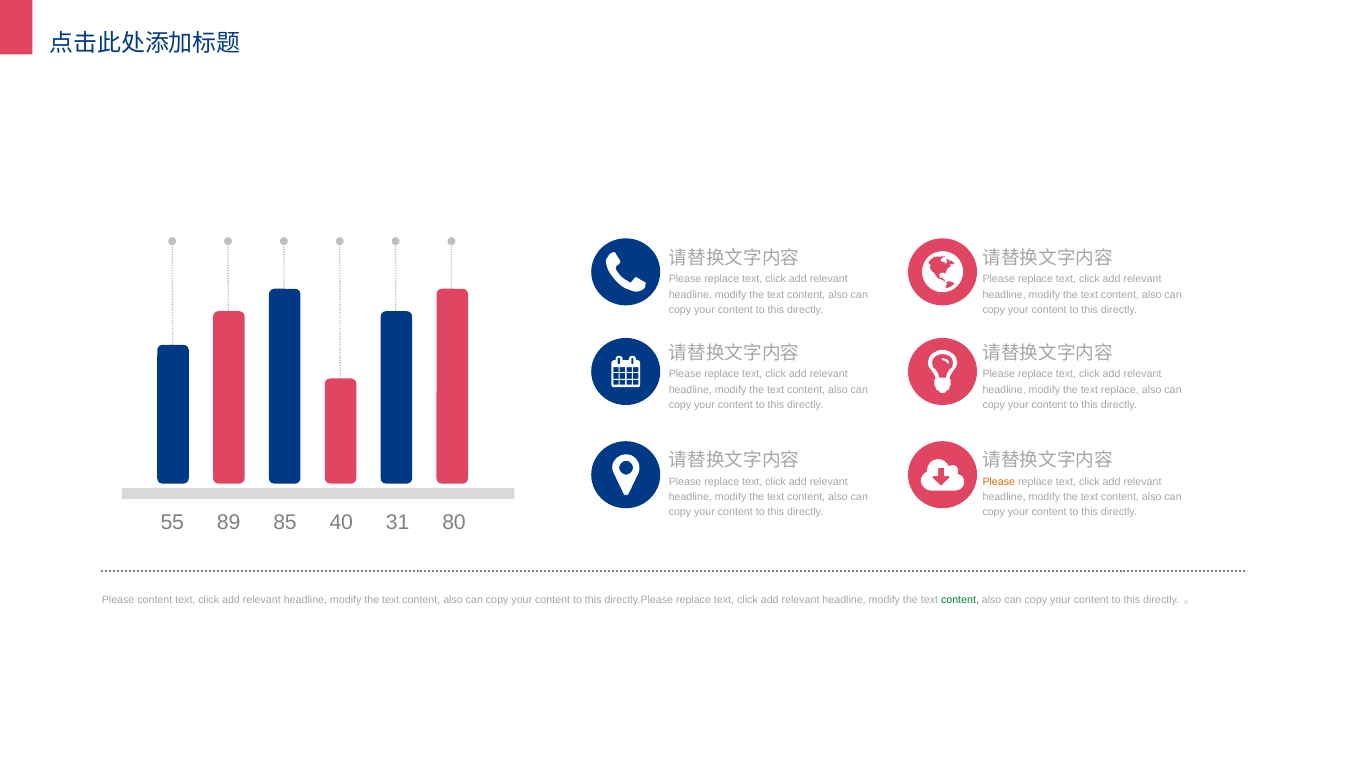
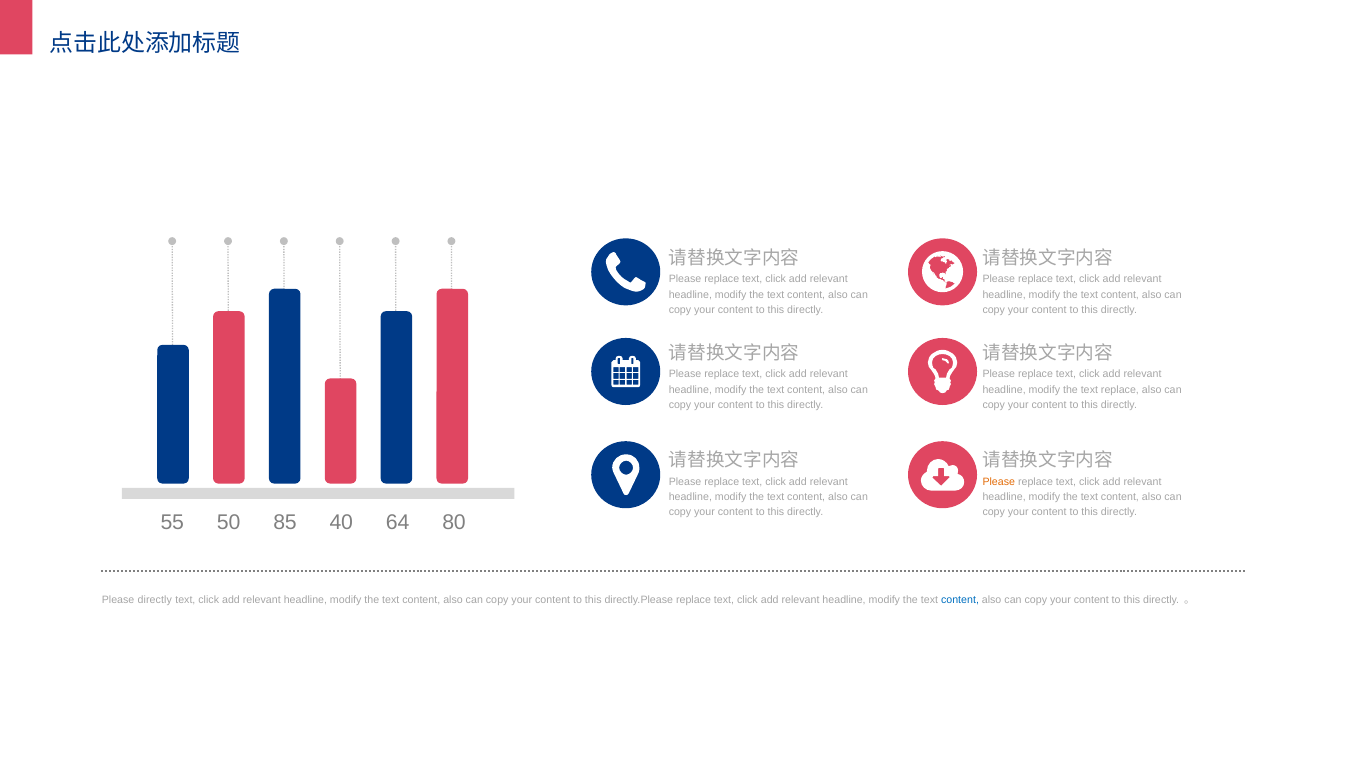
89: 89 -> 50
31: 31 -> 64
Please content: content -> directly
content at (960, 600) colour: green -> blue
